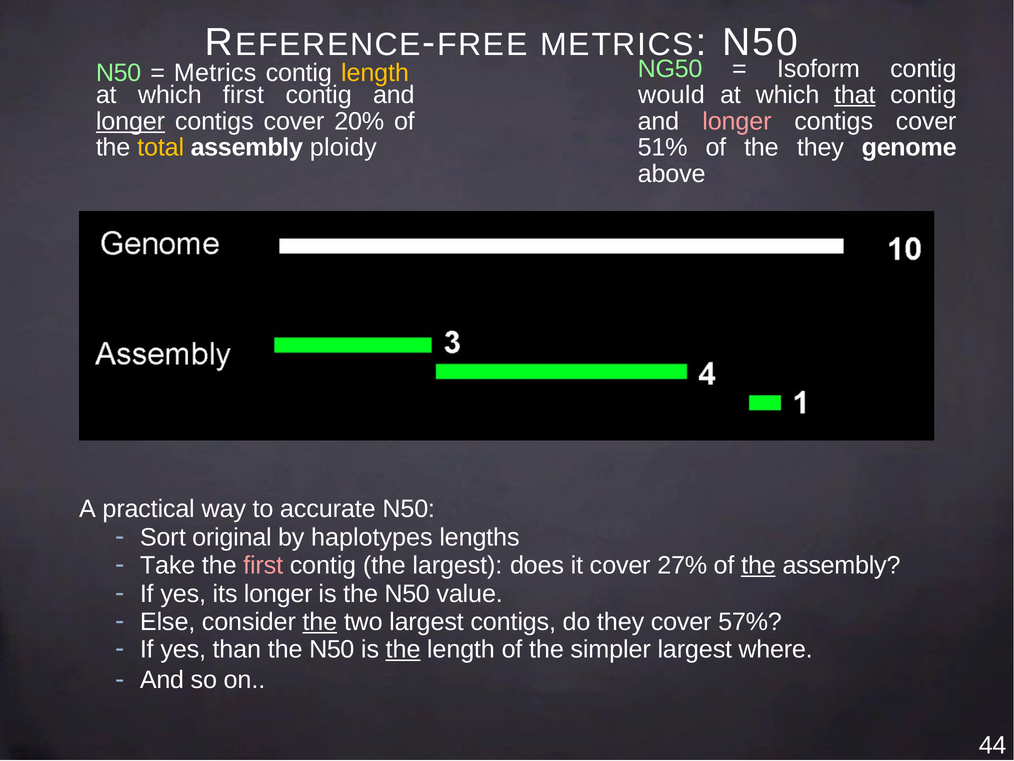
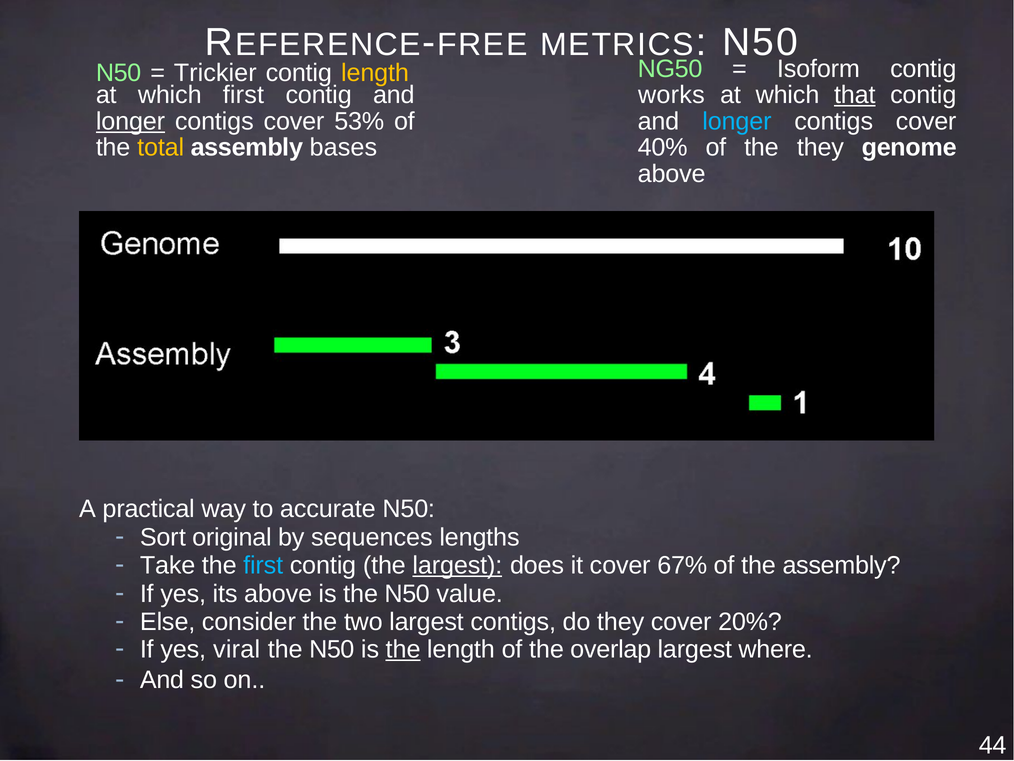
Metrics at (215, 73): Metrics -> Trickier
would: would -> works
20%: 20% -> 53%
longer at (737, 121) colour: pink -> light blue
ploidy: ploidy -> bases
51%: 51% -> 40%
haplotypes: haplotypes -> sequences
first at (263, 566) colour: pink -> light blue
largest at (457, 566) underline: none -> present
27%: 27% -> 67%
the at (759, 566) underline: present -> none
its longer: longer -> above
the at (320, 622) underline: present -> none
57%: 57% -> 20%
than: than -> viral
simpler: simpler -> overlap
